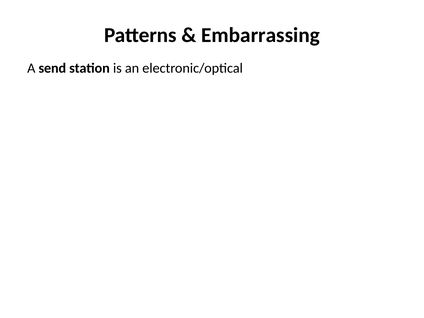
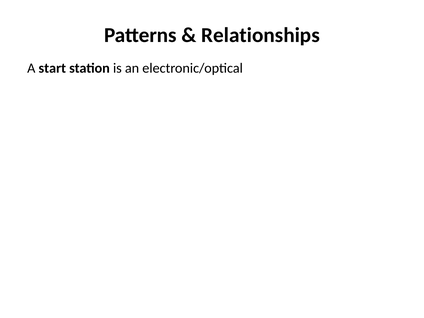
Embarrassing: Embarrassing -> Relationships
send: send -> start
